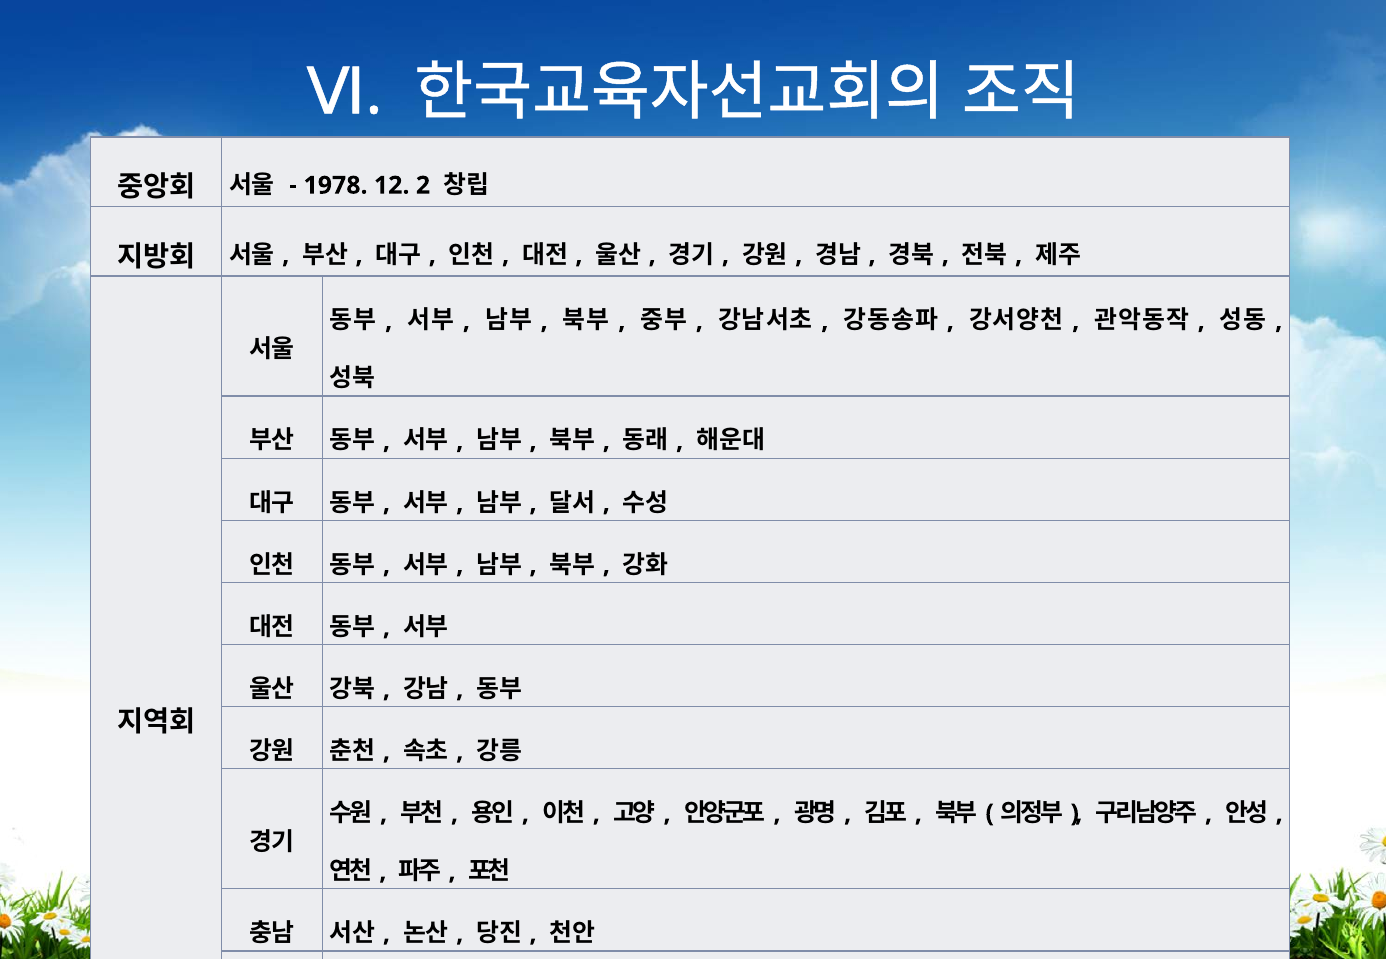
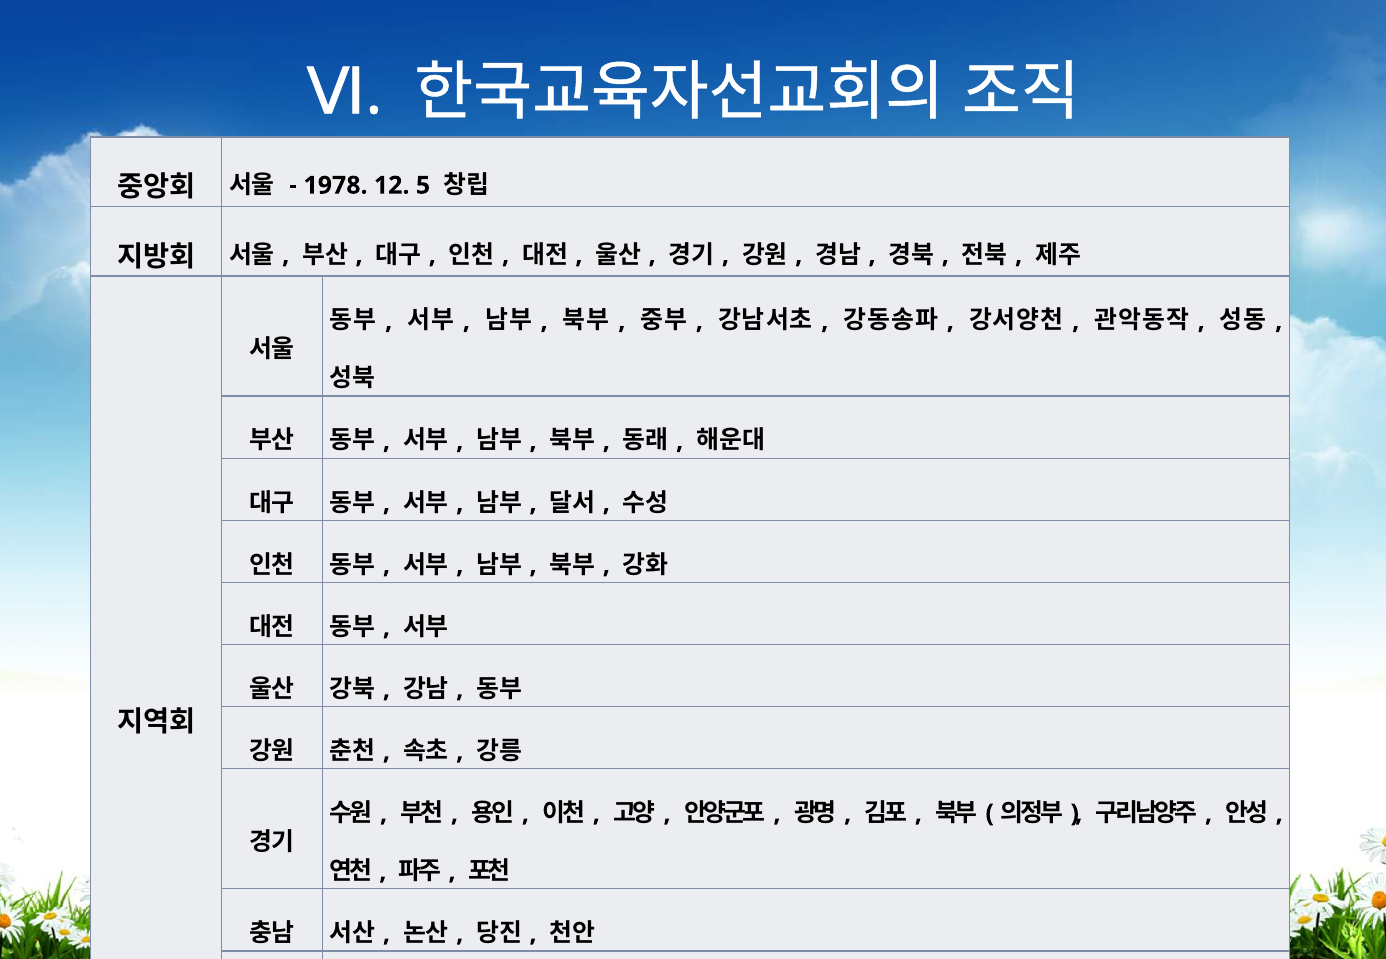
2: 2 -> 5
